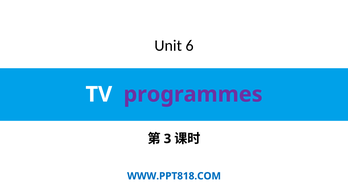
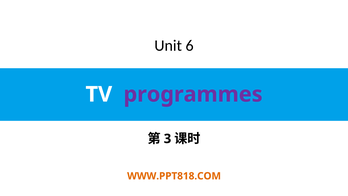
WWW.PPT818.COM colour: blue -> orange
